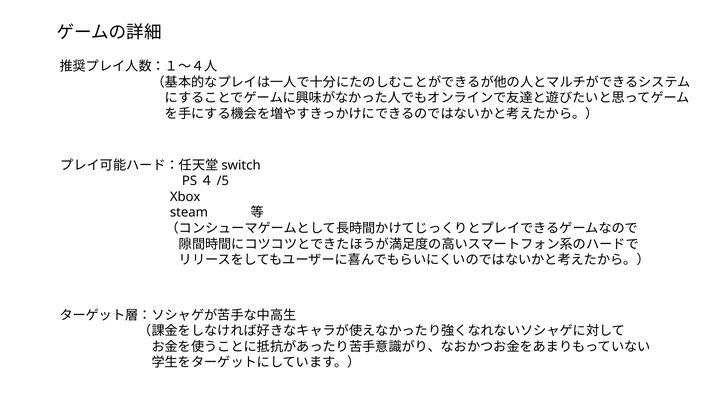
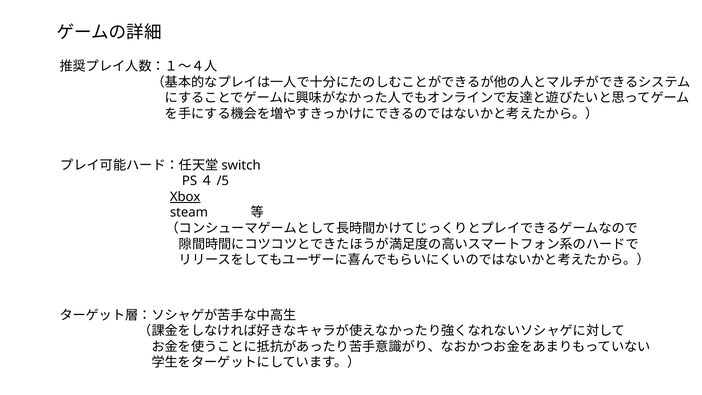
Xbox underline: none -> present
